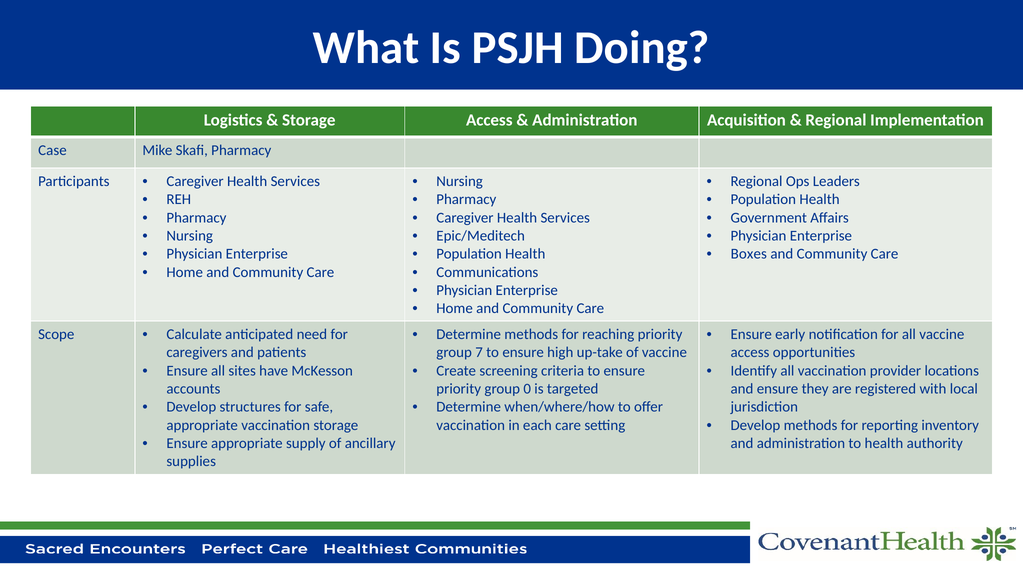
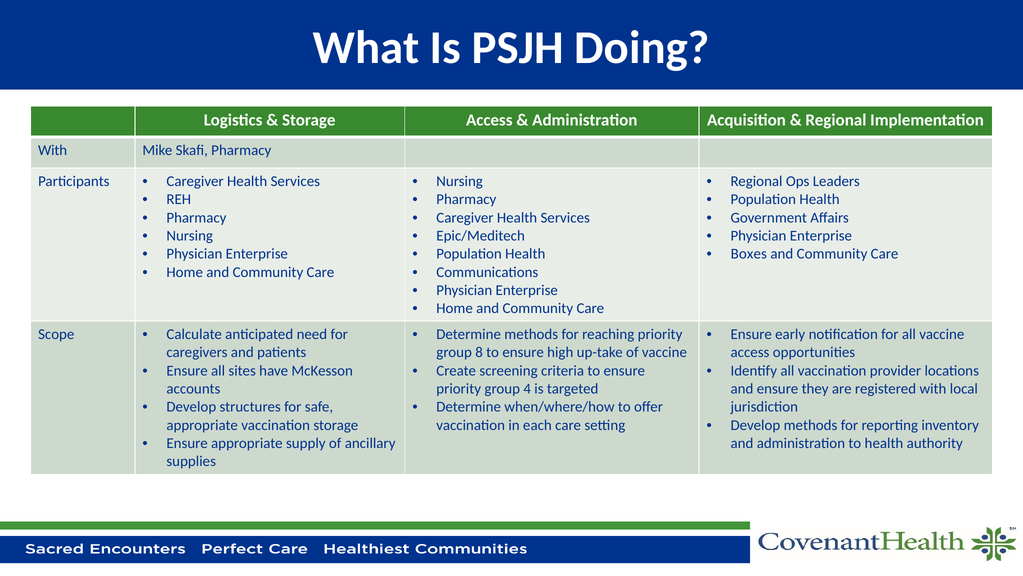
Case at (52, 150): Case -> With
7: 7 -> 8
0: 0 -> 4
